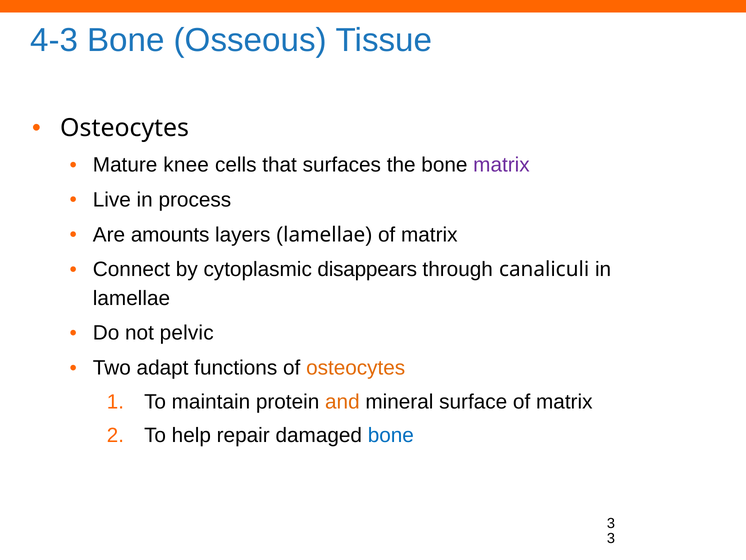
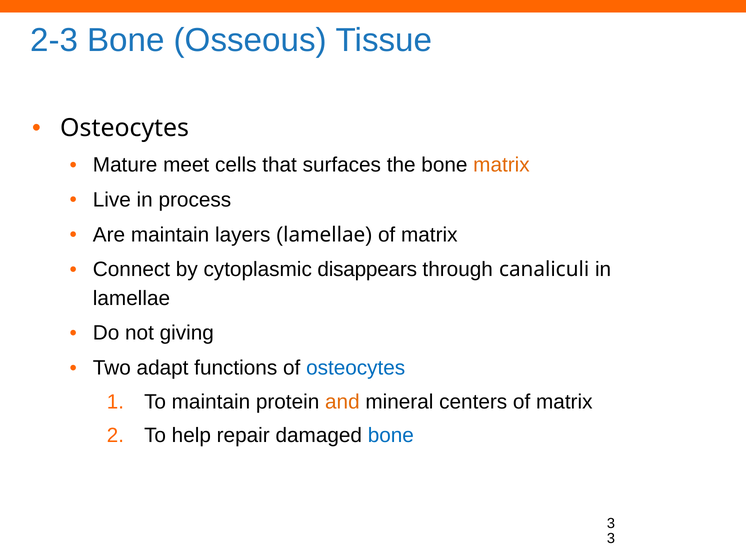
4-3: 4-3 -> 2-3
knee: knee -> meet
matrix at (501, 165) colour: purple -> orange
Are amounts: amounts -> maintain
pelvic: pelvic -> giving
osteocytes at (356, 368) colour: orange -> blue
surface: surface -> centers
